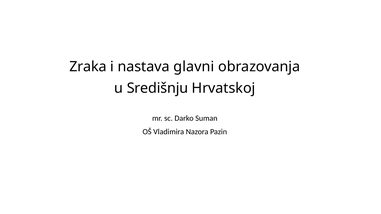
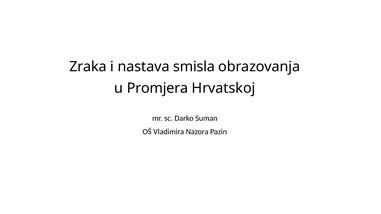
glavni: glavni -> smisla
Središnju: Središnju -> Promjera
